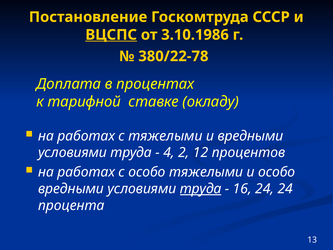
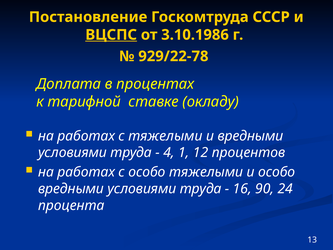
380/22-78: 380/22-78 -> 929/22-78
2: 2 -> 1
труда at (201, 189) underline: present -> none
16 24: 24 -> 90
